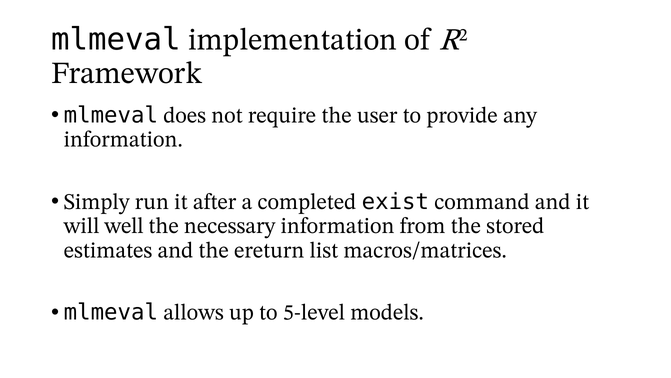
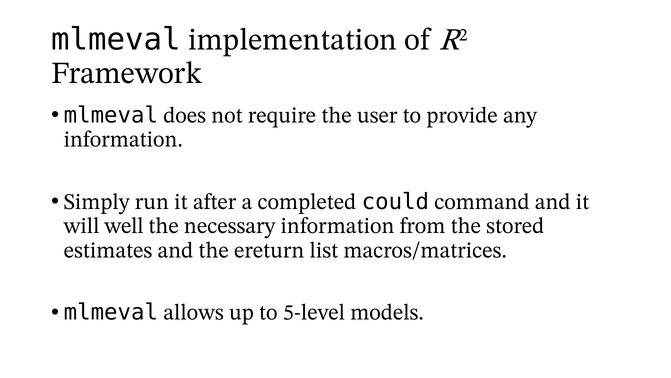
exist: exist -> could
